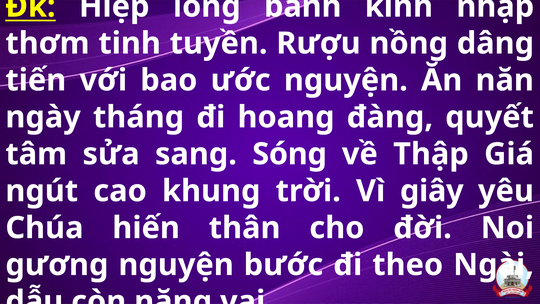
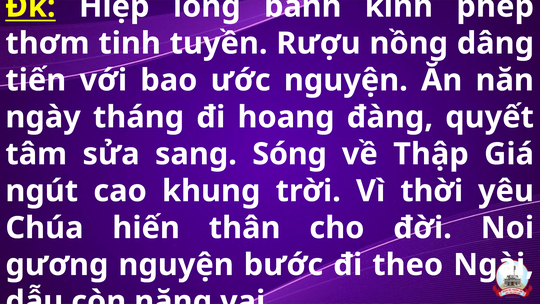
nhập: nhập -> phép
giây: giây -> thời
